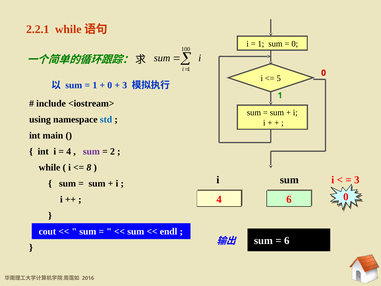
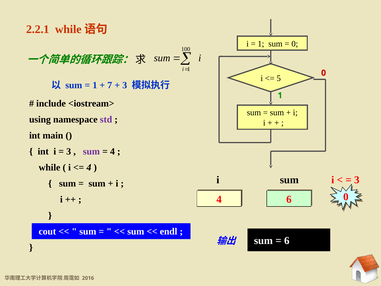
0 at (110, 85): 0 -> 7
std colour: blue -> purple
4 at (69, 151): 4 -> 3
2 at (112, 151): 2 -> 4
8 at (89, 167): 8 -> 4
